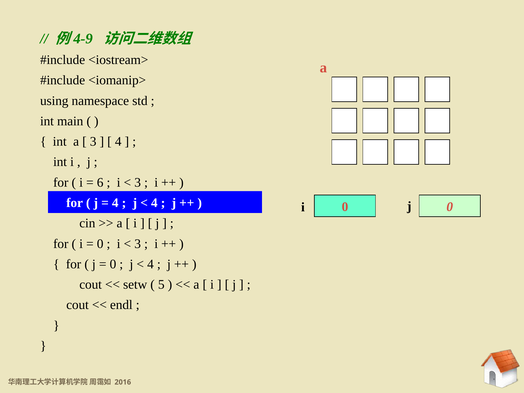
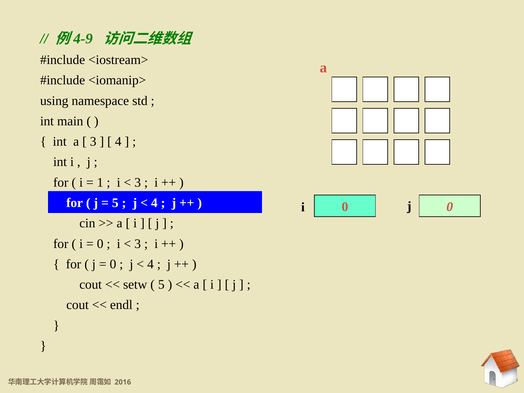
6: 6 -> 1
4 at (115, 203): 4 -> 5
